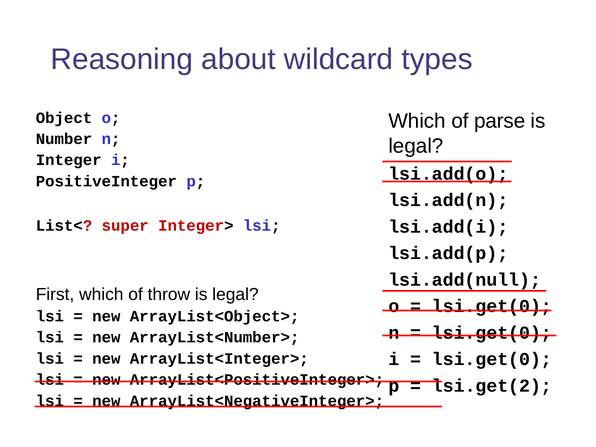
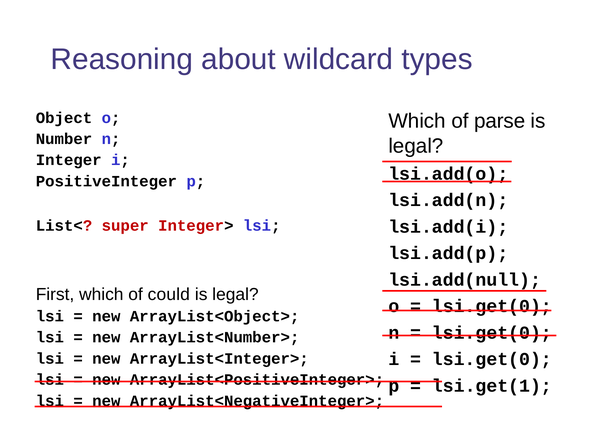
throw: throw -> could
lsi.get(2: lsi.get(2 -> lsi.get(1
